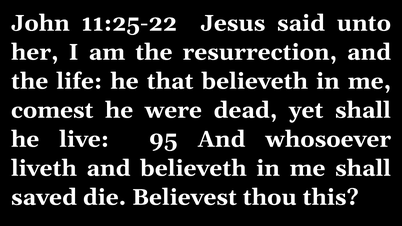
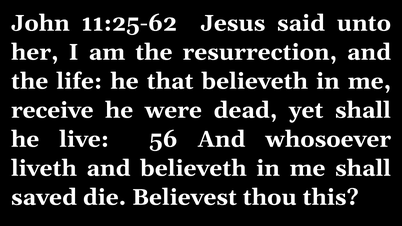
11:25-22: 11:25-22 -> 11:25-62
comest: comest -> receive
95: 95 -> 56
